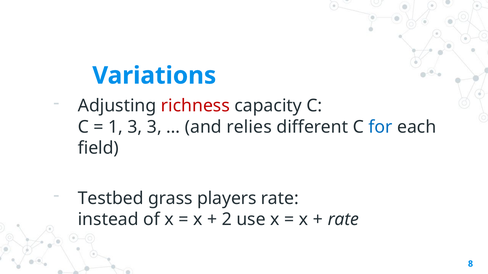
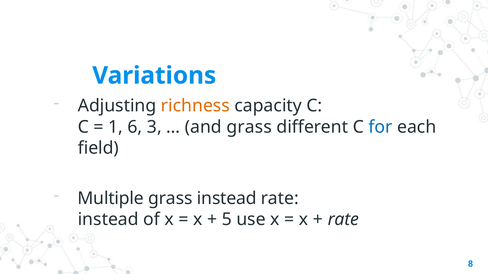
richness colour: red -> orange
1 3: 3 -> 6
and relies: relies -> grass
Testbed: Testbed -> Multiple
grass players: players -> instead
2: 2 -> 5
